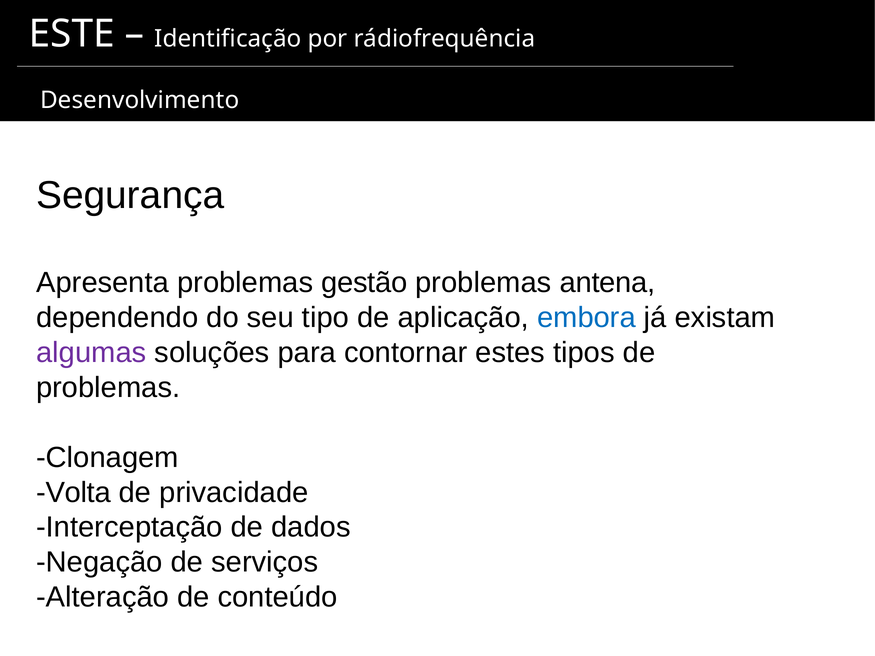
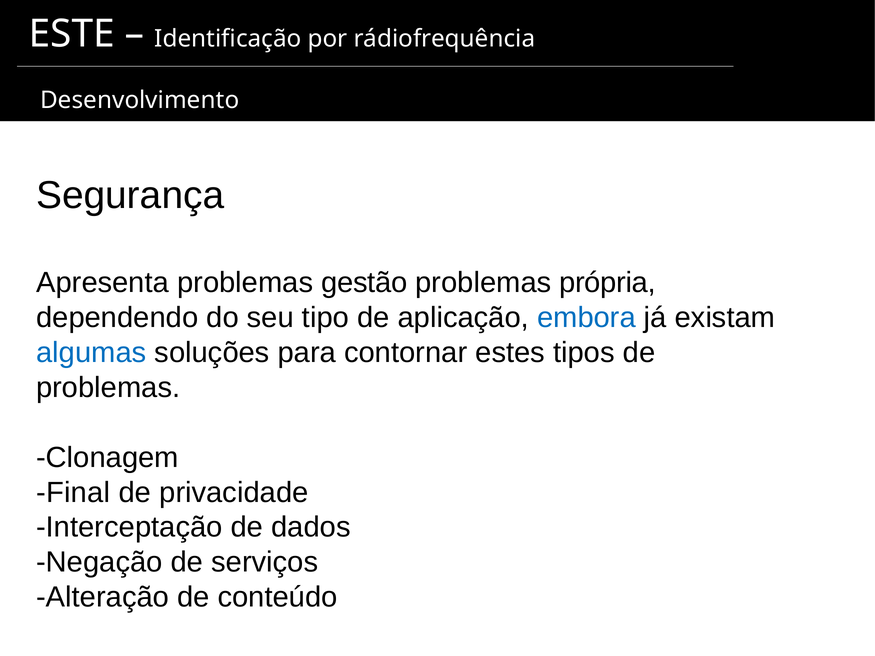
antena: antena -> própria
algumas colour: purple -> blue
Volta: Volta -> Final
